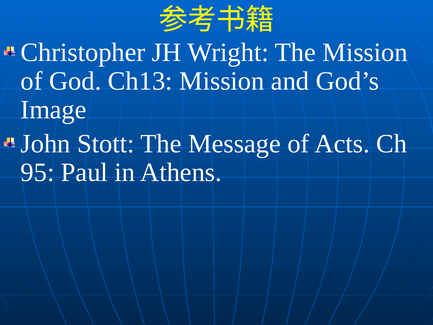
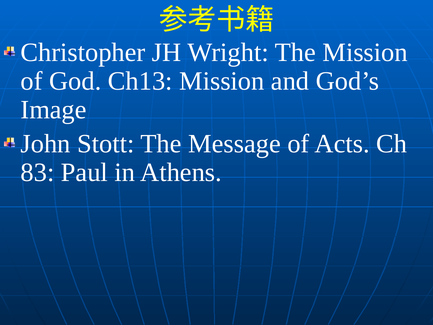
95: 95 -> 83
